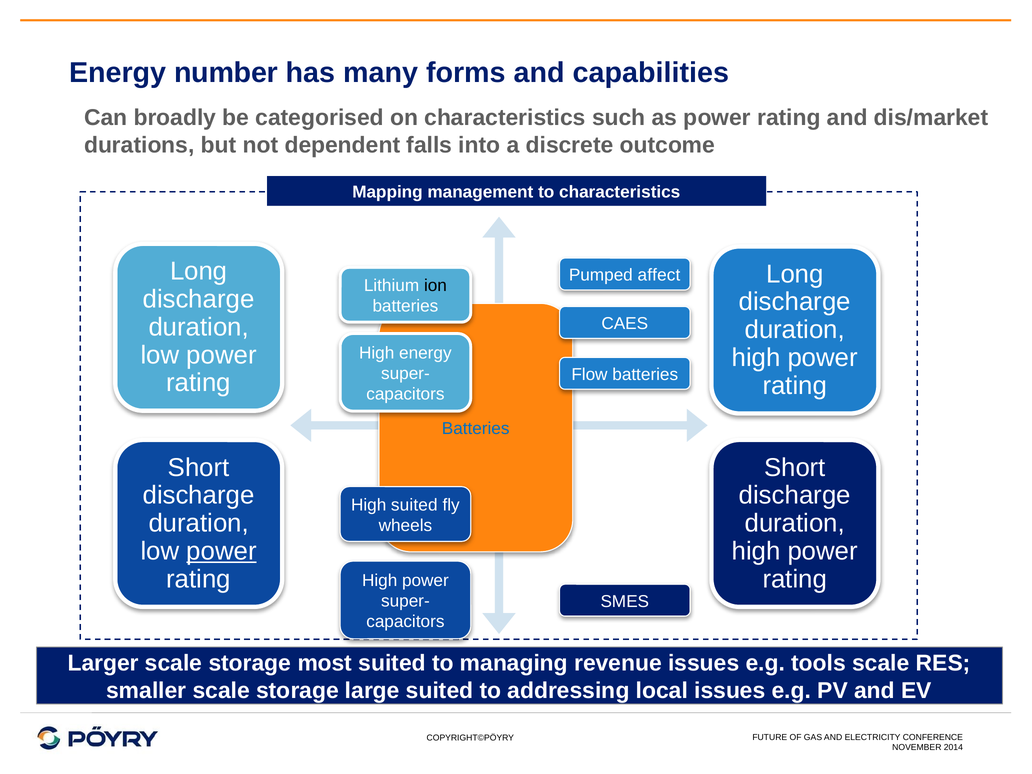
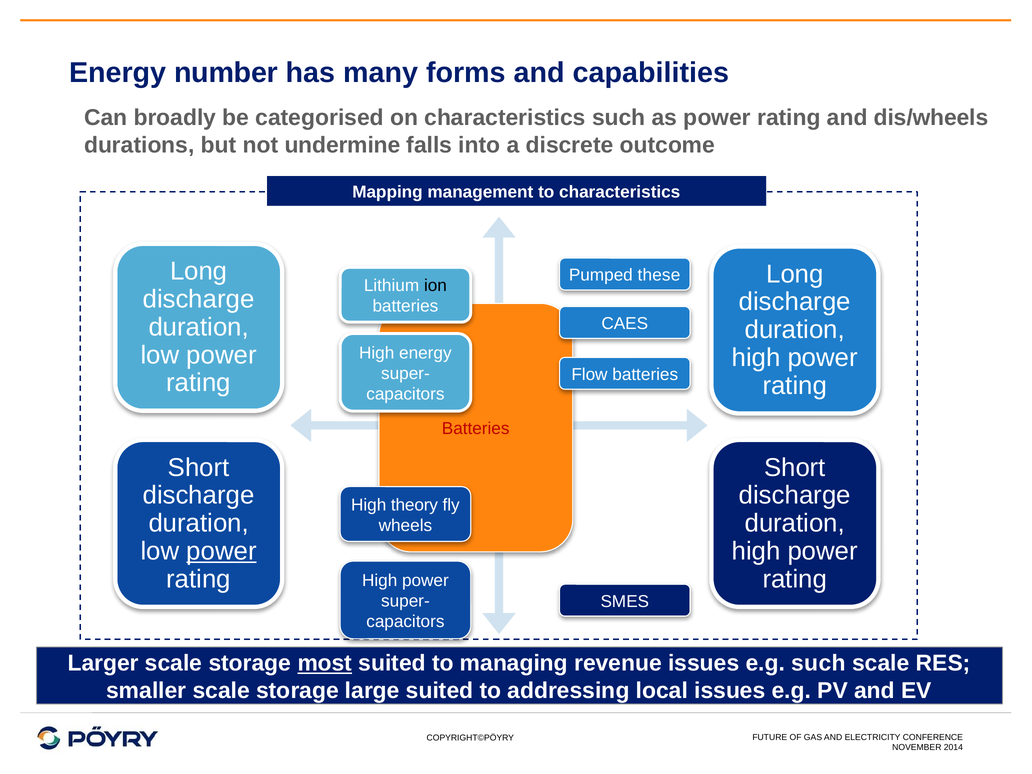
dis/market: dis/market -> dis/wheels
dependent: dependent -> undermine
affect: affect -> these
Batteries at (476, 429) colour: blue -> red
High suited: suited -> theory
most underline: none -> present
e.g tools: tools -> such
